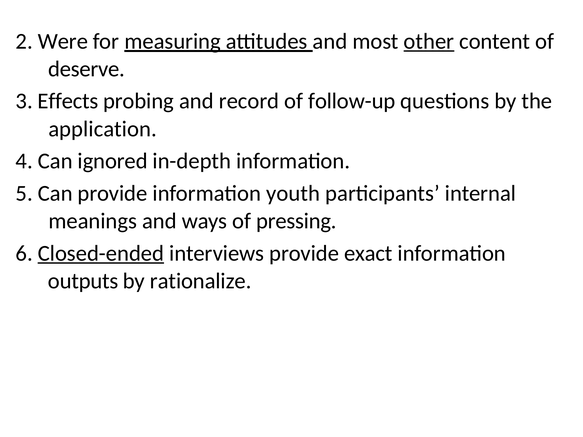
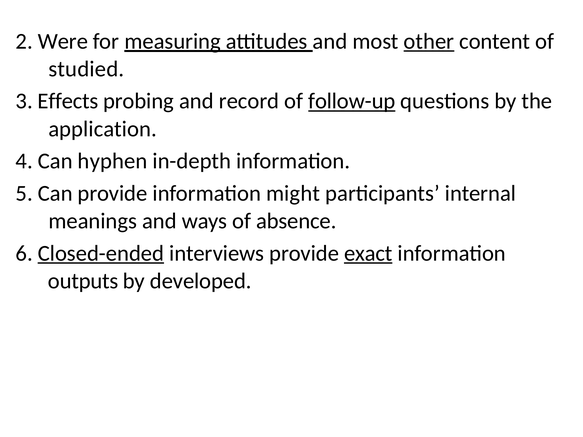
deserve: deserve -> studied
follow-up underline: none -> present
ignored: ignored -> hyphen
youth: youth -> might
pressing: pressing -> absence
exact underline: none -> present
rationalize: rationalize -> developed
